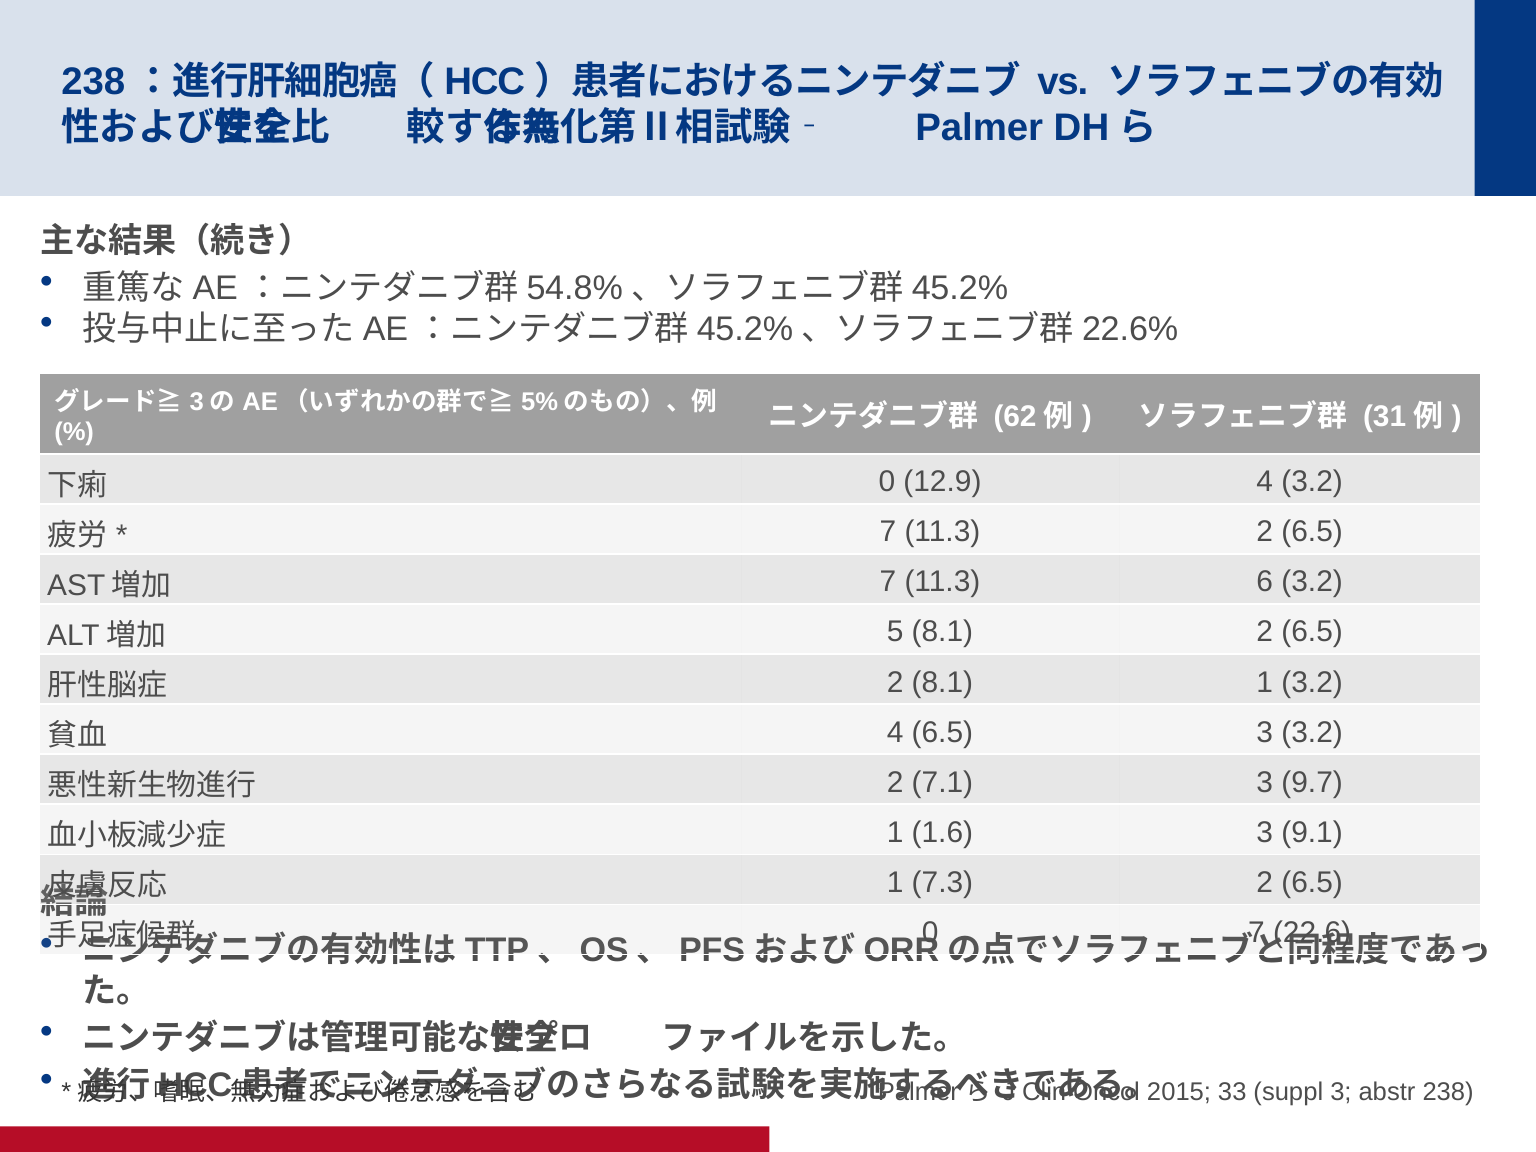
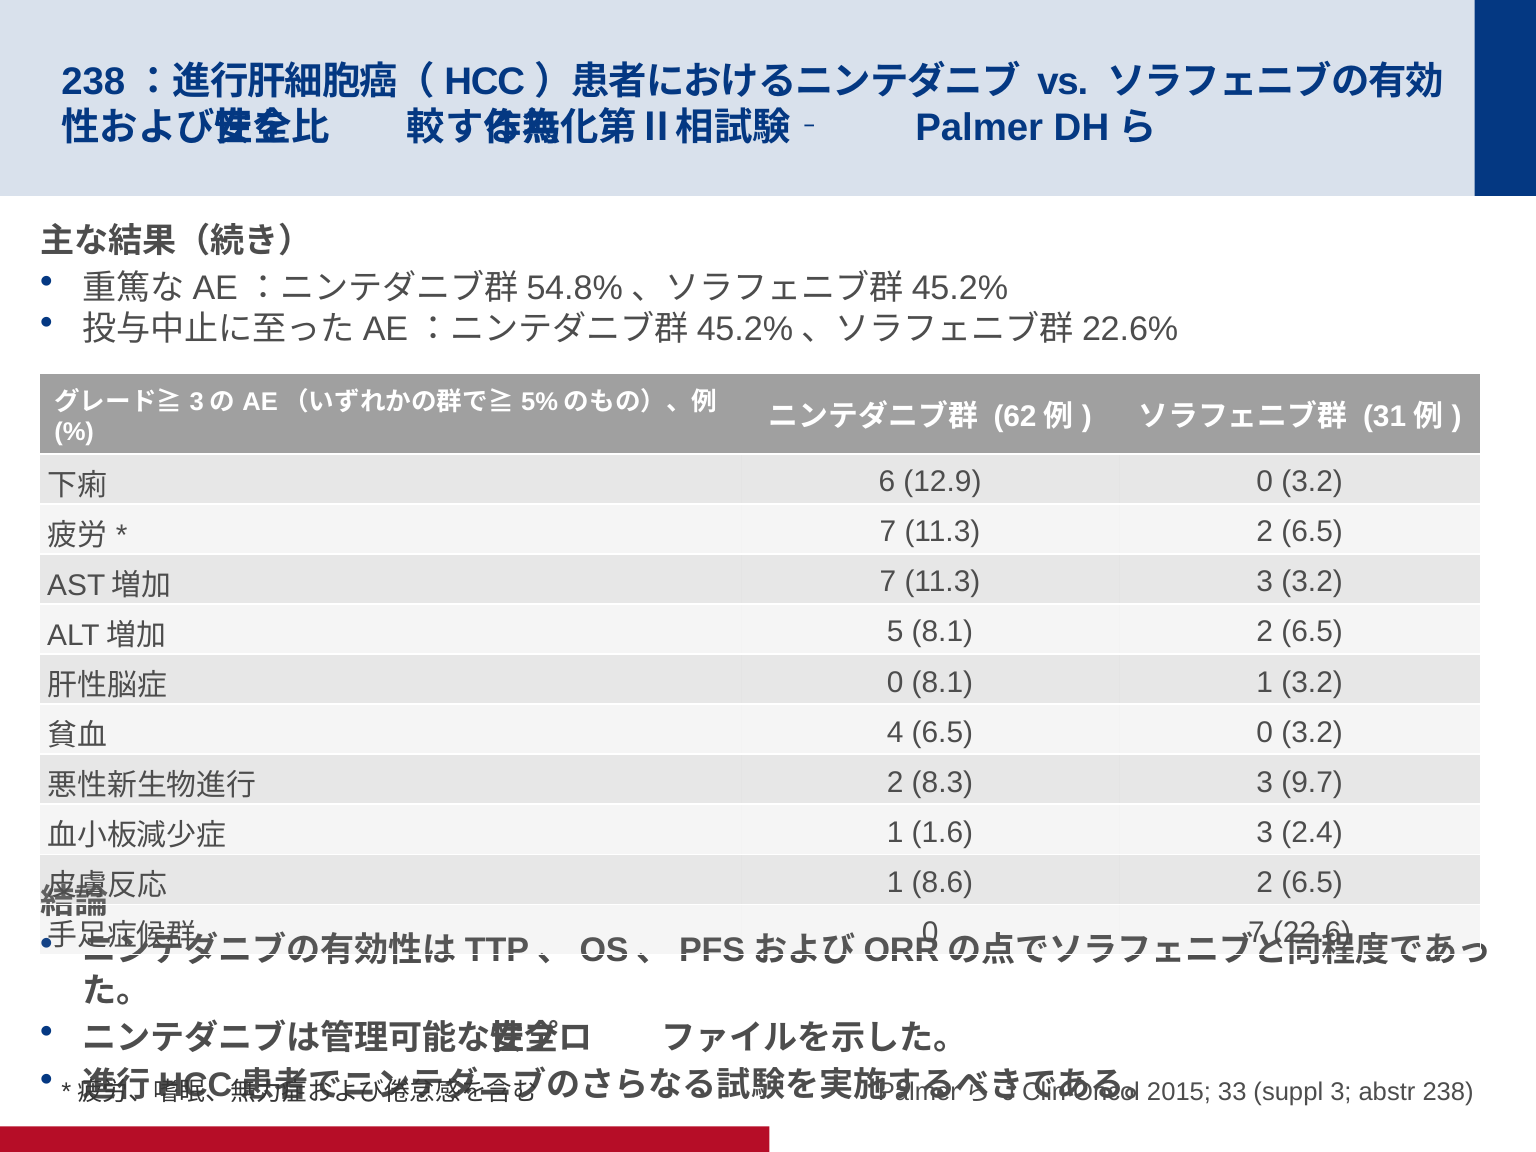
0 at (887, 482): 0 -> 6
12.9 4: 4 -> 0
11.3 6: 6 -> 3
2 at (895, 682): 2 -> 0
6.5 3: 3 -> 0
7.1: 7.1 -> 8.3
9.1: 9.1 -> 2.4
7.3: 7.3 -> 8.6
